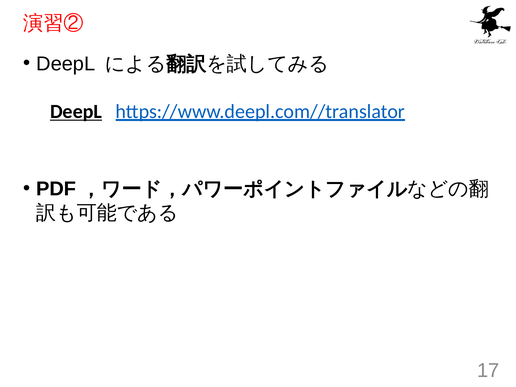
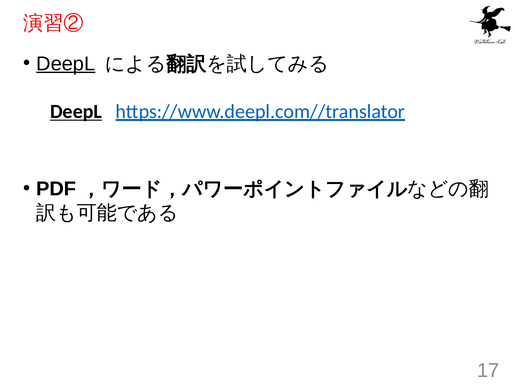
DeepL at (66, 64) underline: none -> present
